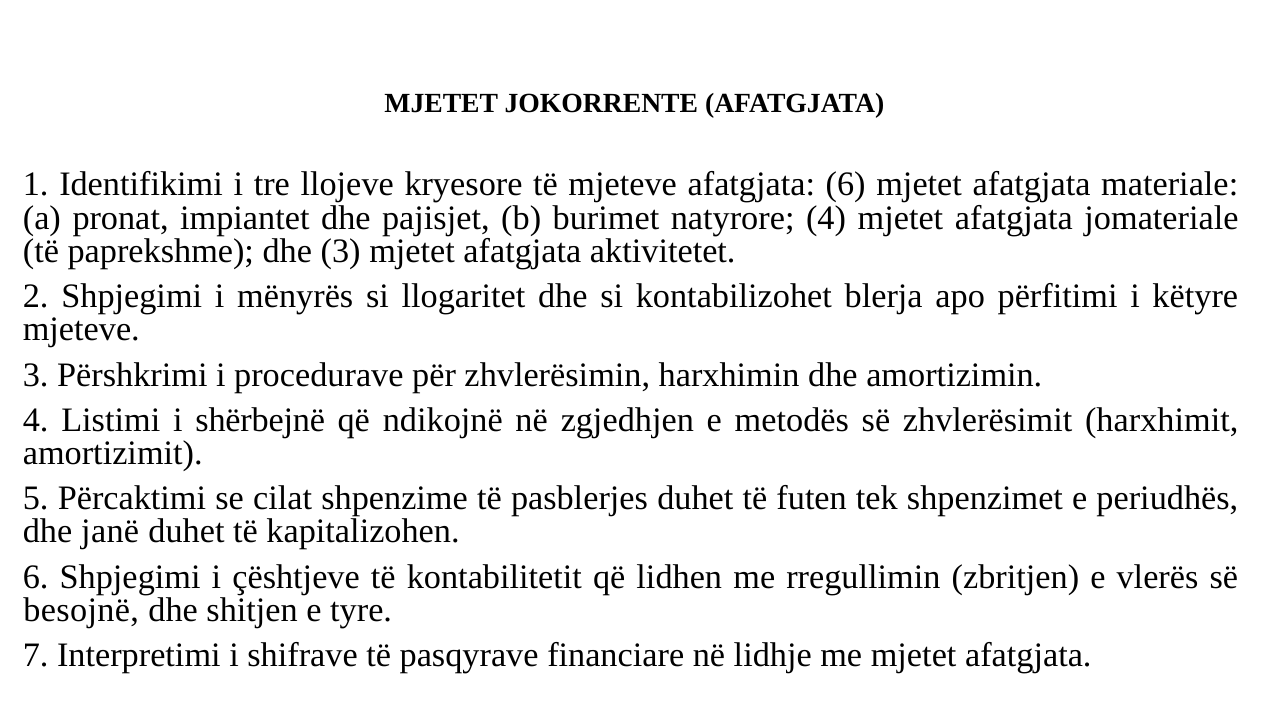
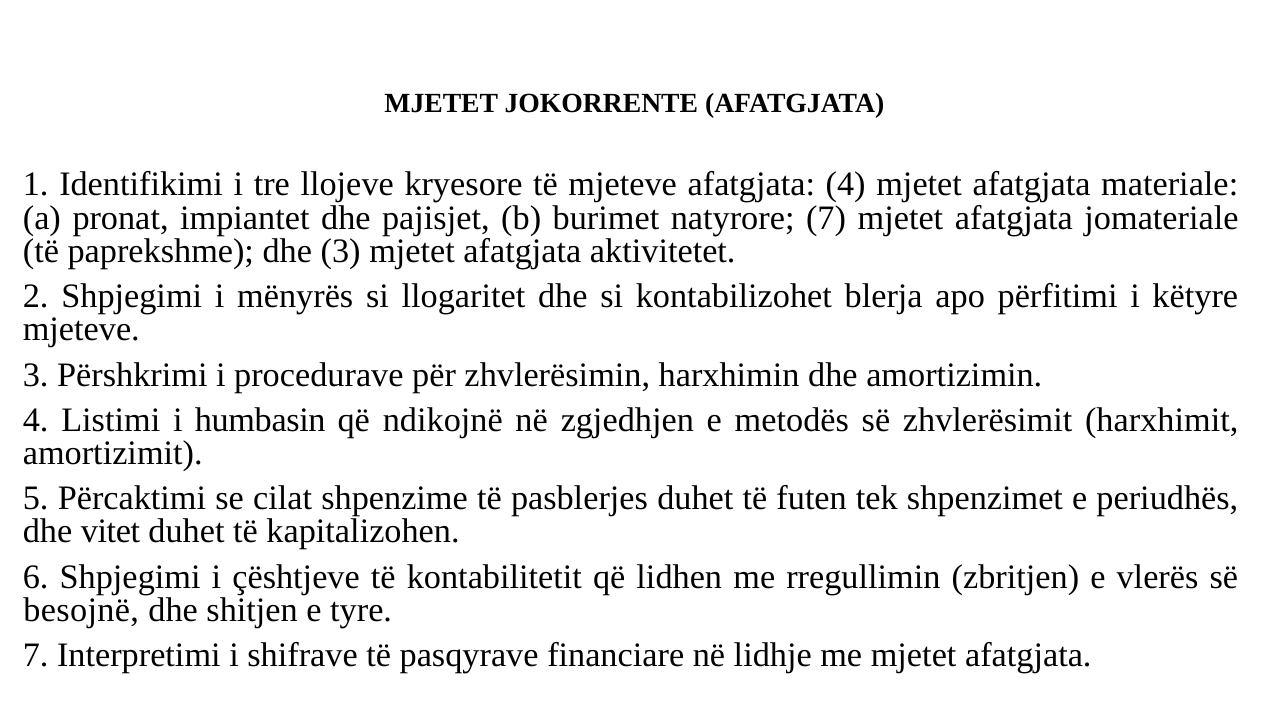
afatgjata 6: 6 -> 4
natyrore 4: 4 -> 7
shërbejnë: shërbejnë -> humbasin
janë: janë -> vitet
